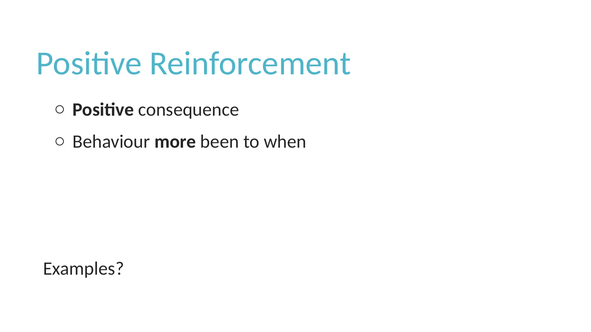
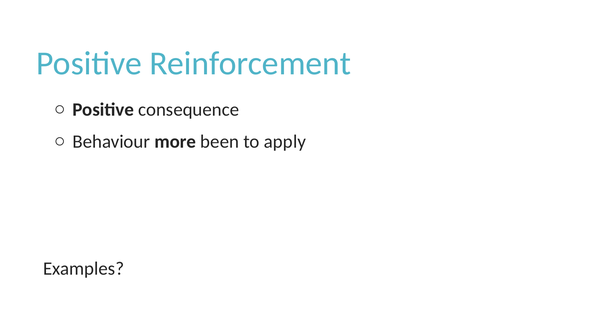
when: when -> apply
